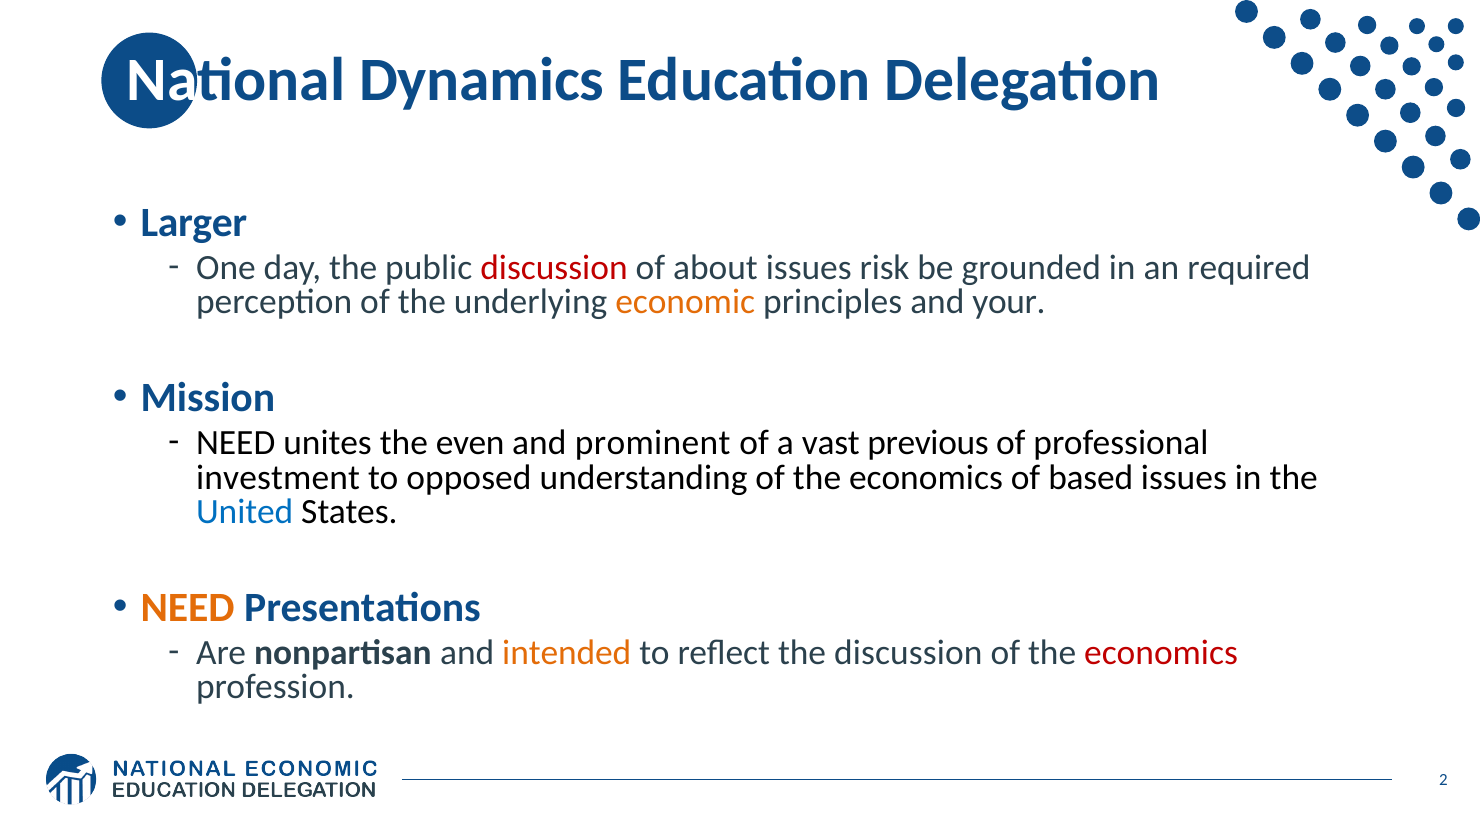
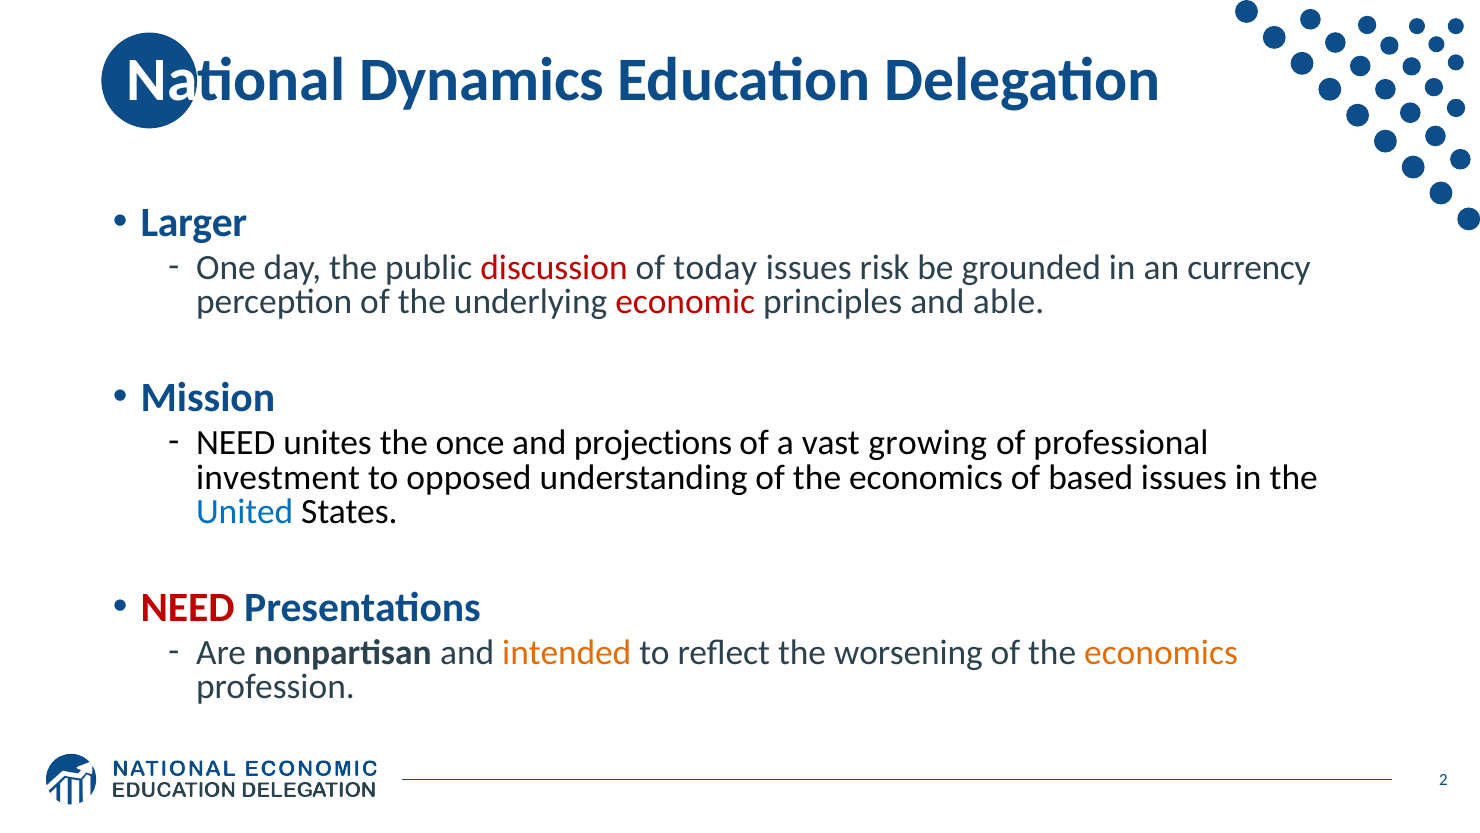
about: about -> today
required: required -> currency
economic colour: orange -> red
your: your -> able
even: even -> once
prominent: prominent -> projections
previous: previous -> growing
NEED at (188, 608) colour: orange -> red
the discussion: discussion -> worsening
economics at (1161, 652) colour: red -> orange
